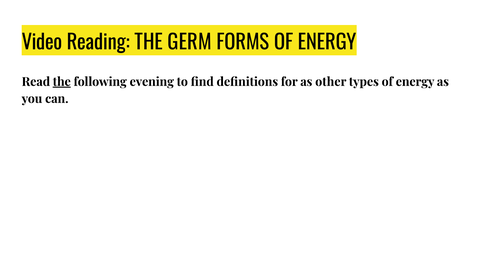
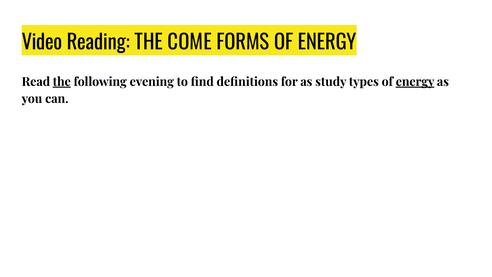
GERM: GERM -> COME
other: other -> study
energy at (415, 82) underline: none -> present
